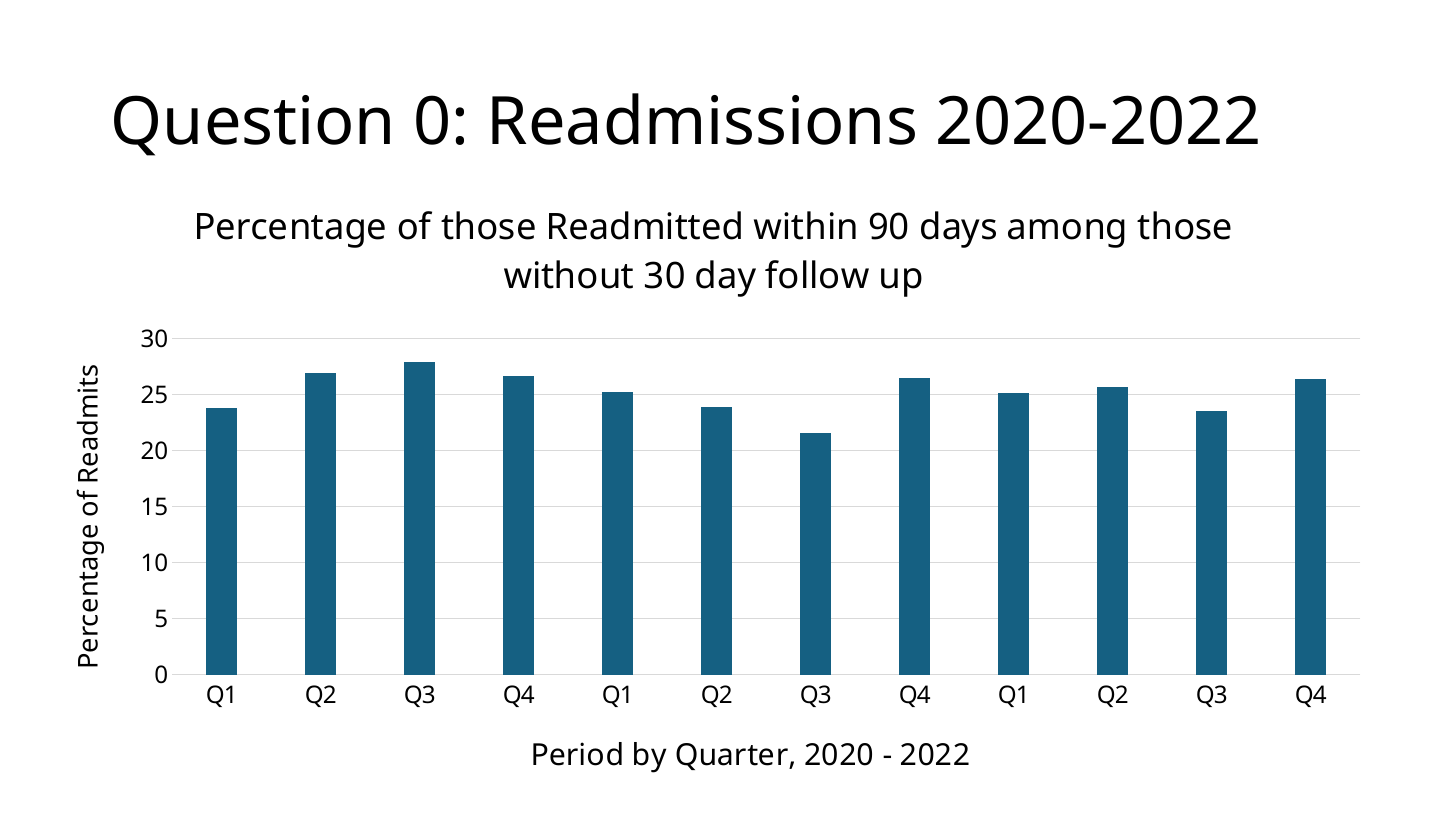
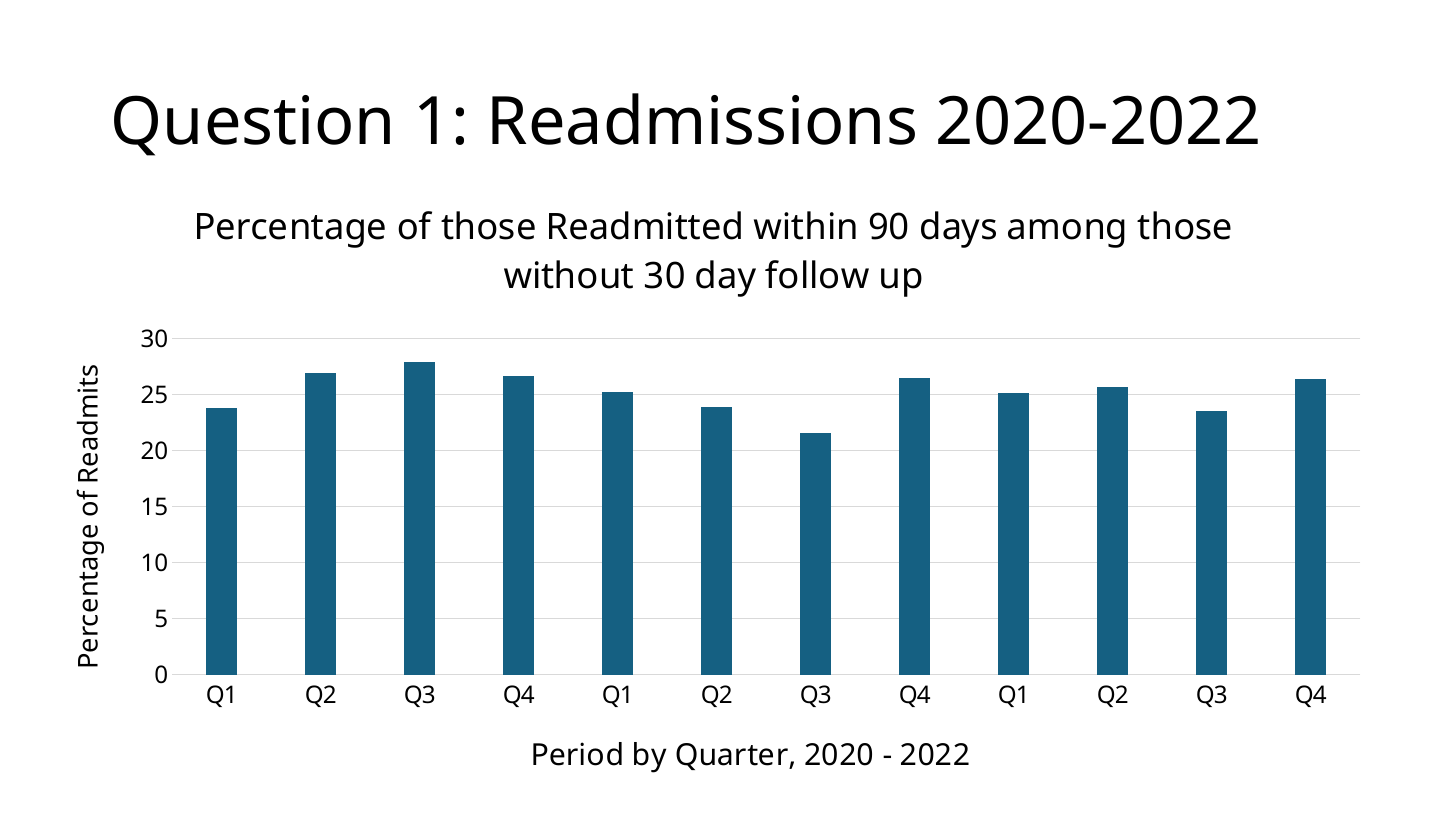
Question 0: 0 -> 1
